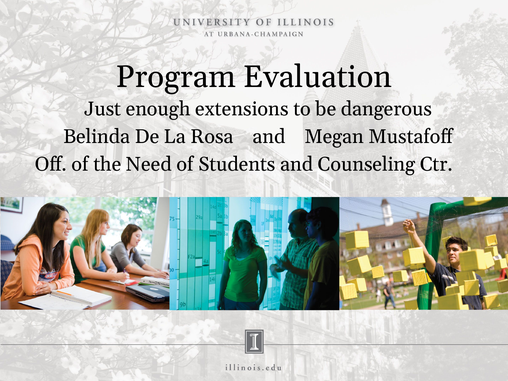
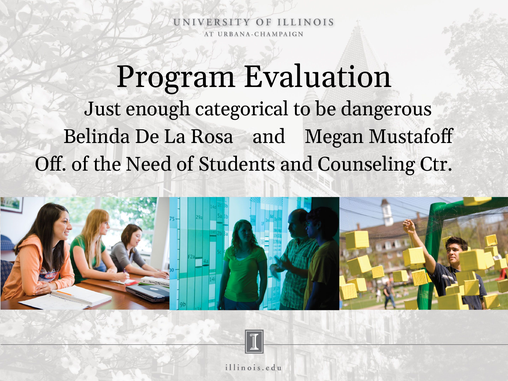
extensions: extensions -> categorical
